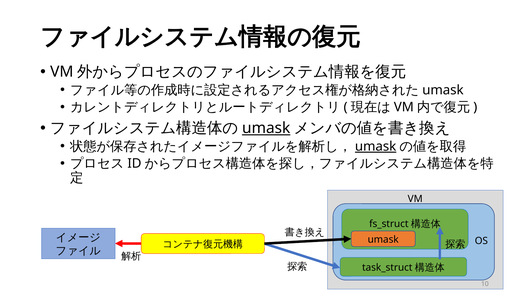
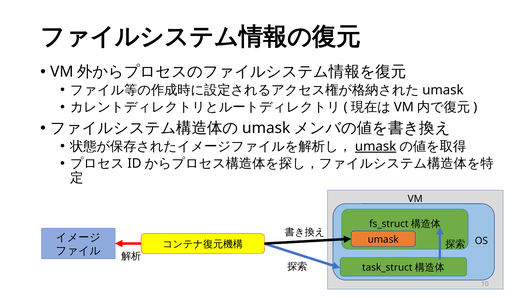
umask at (266, 128) underline: present -> none
